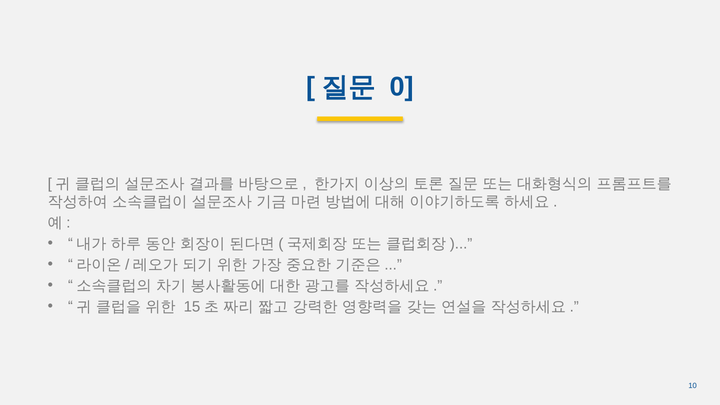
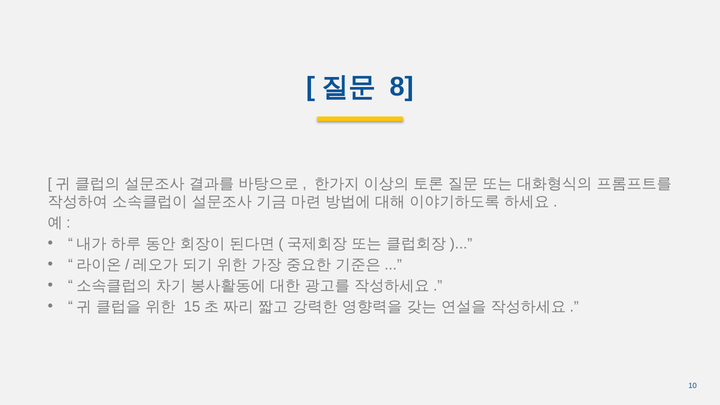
0: 0 -> 8
